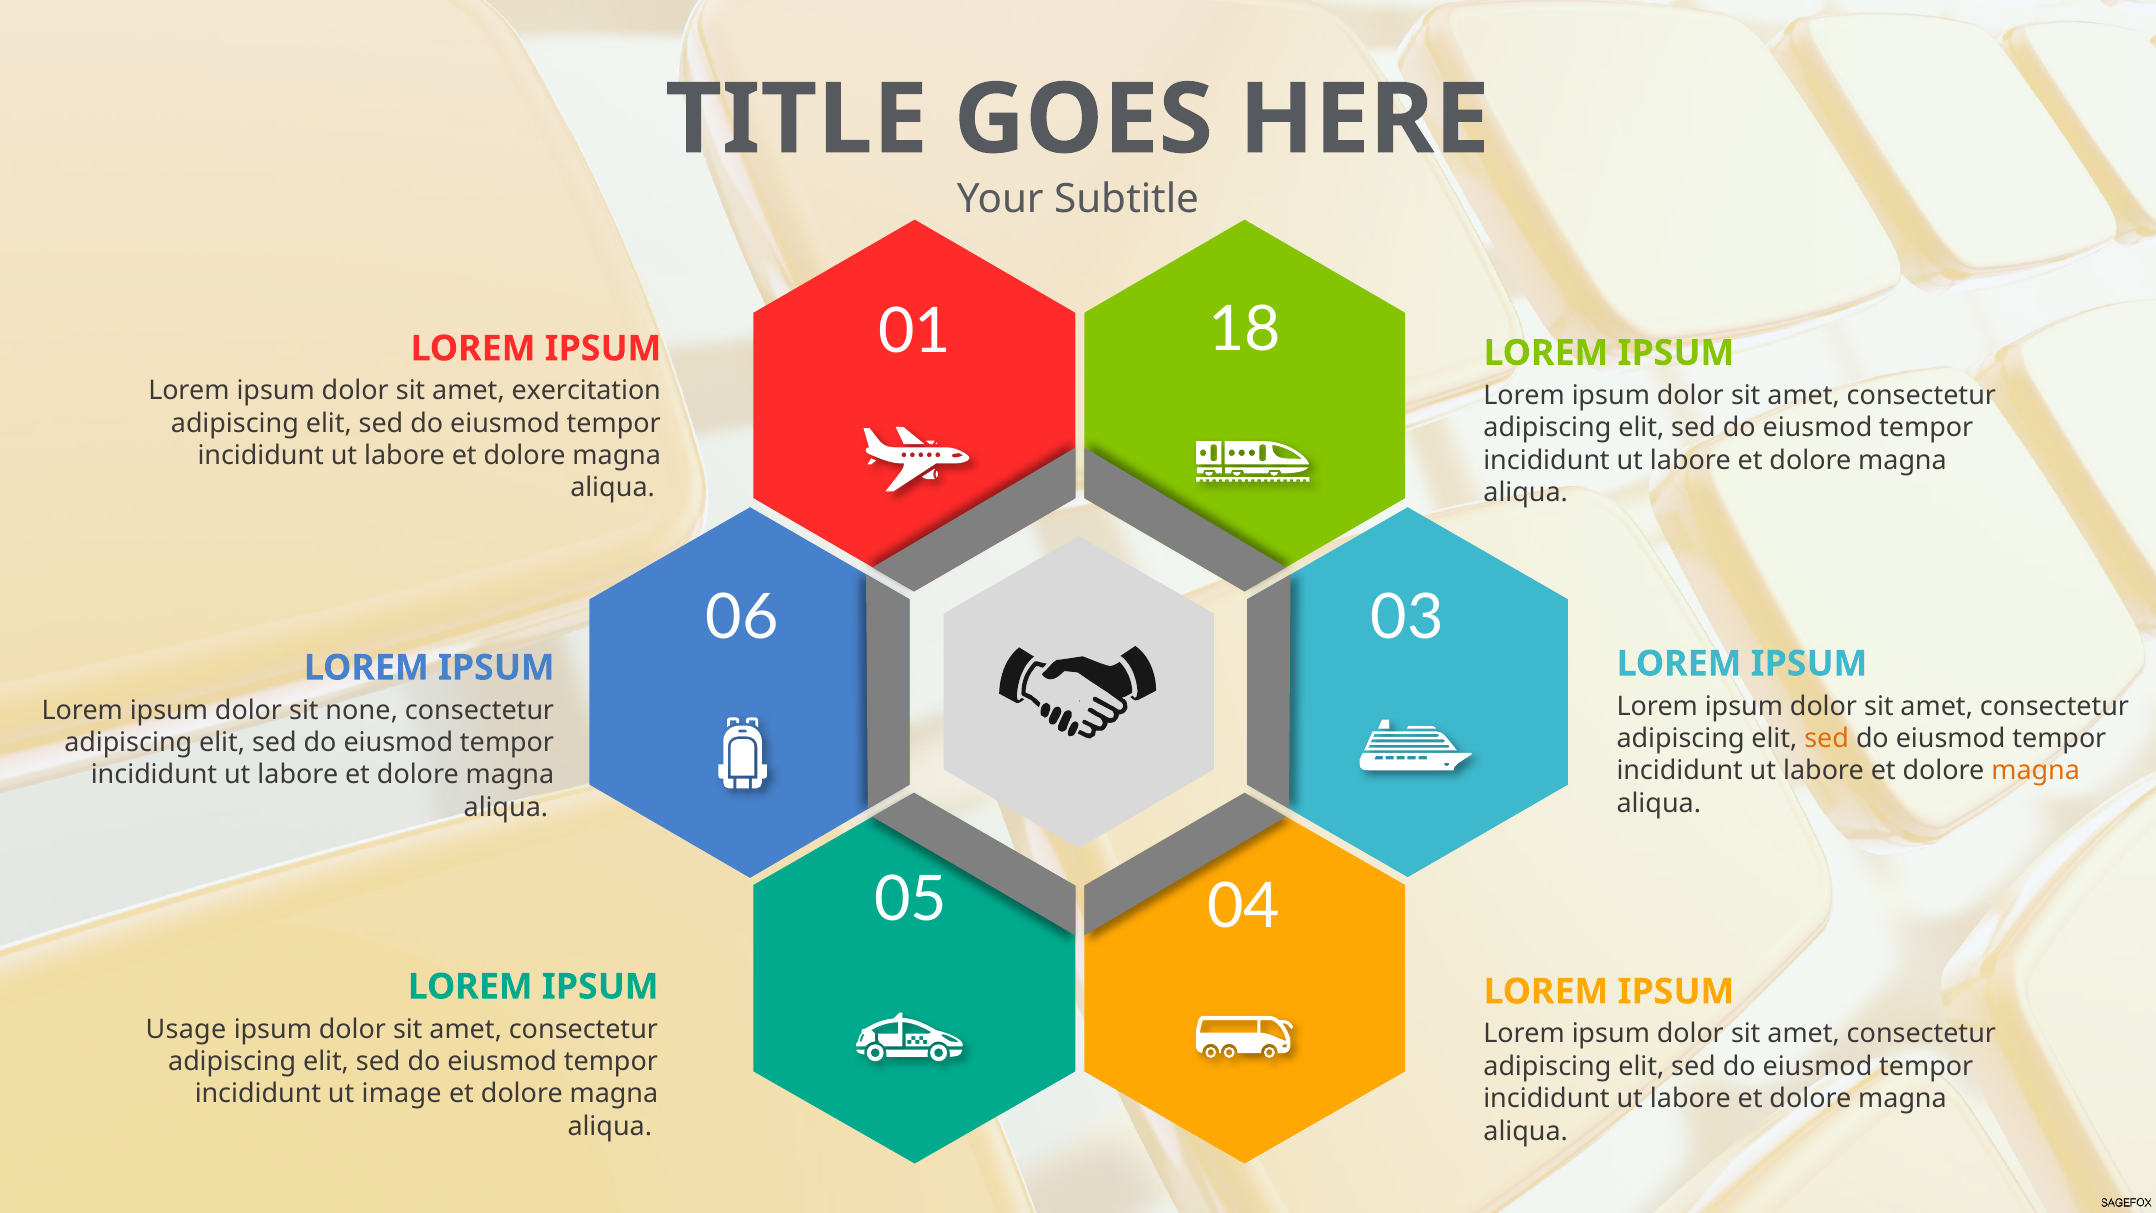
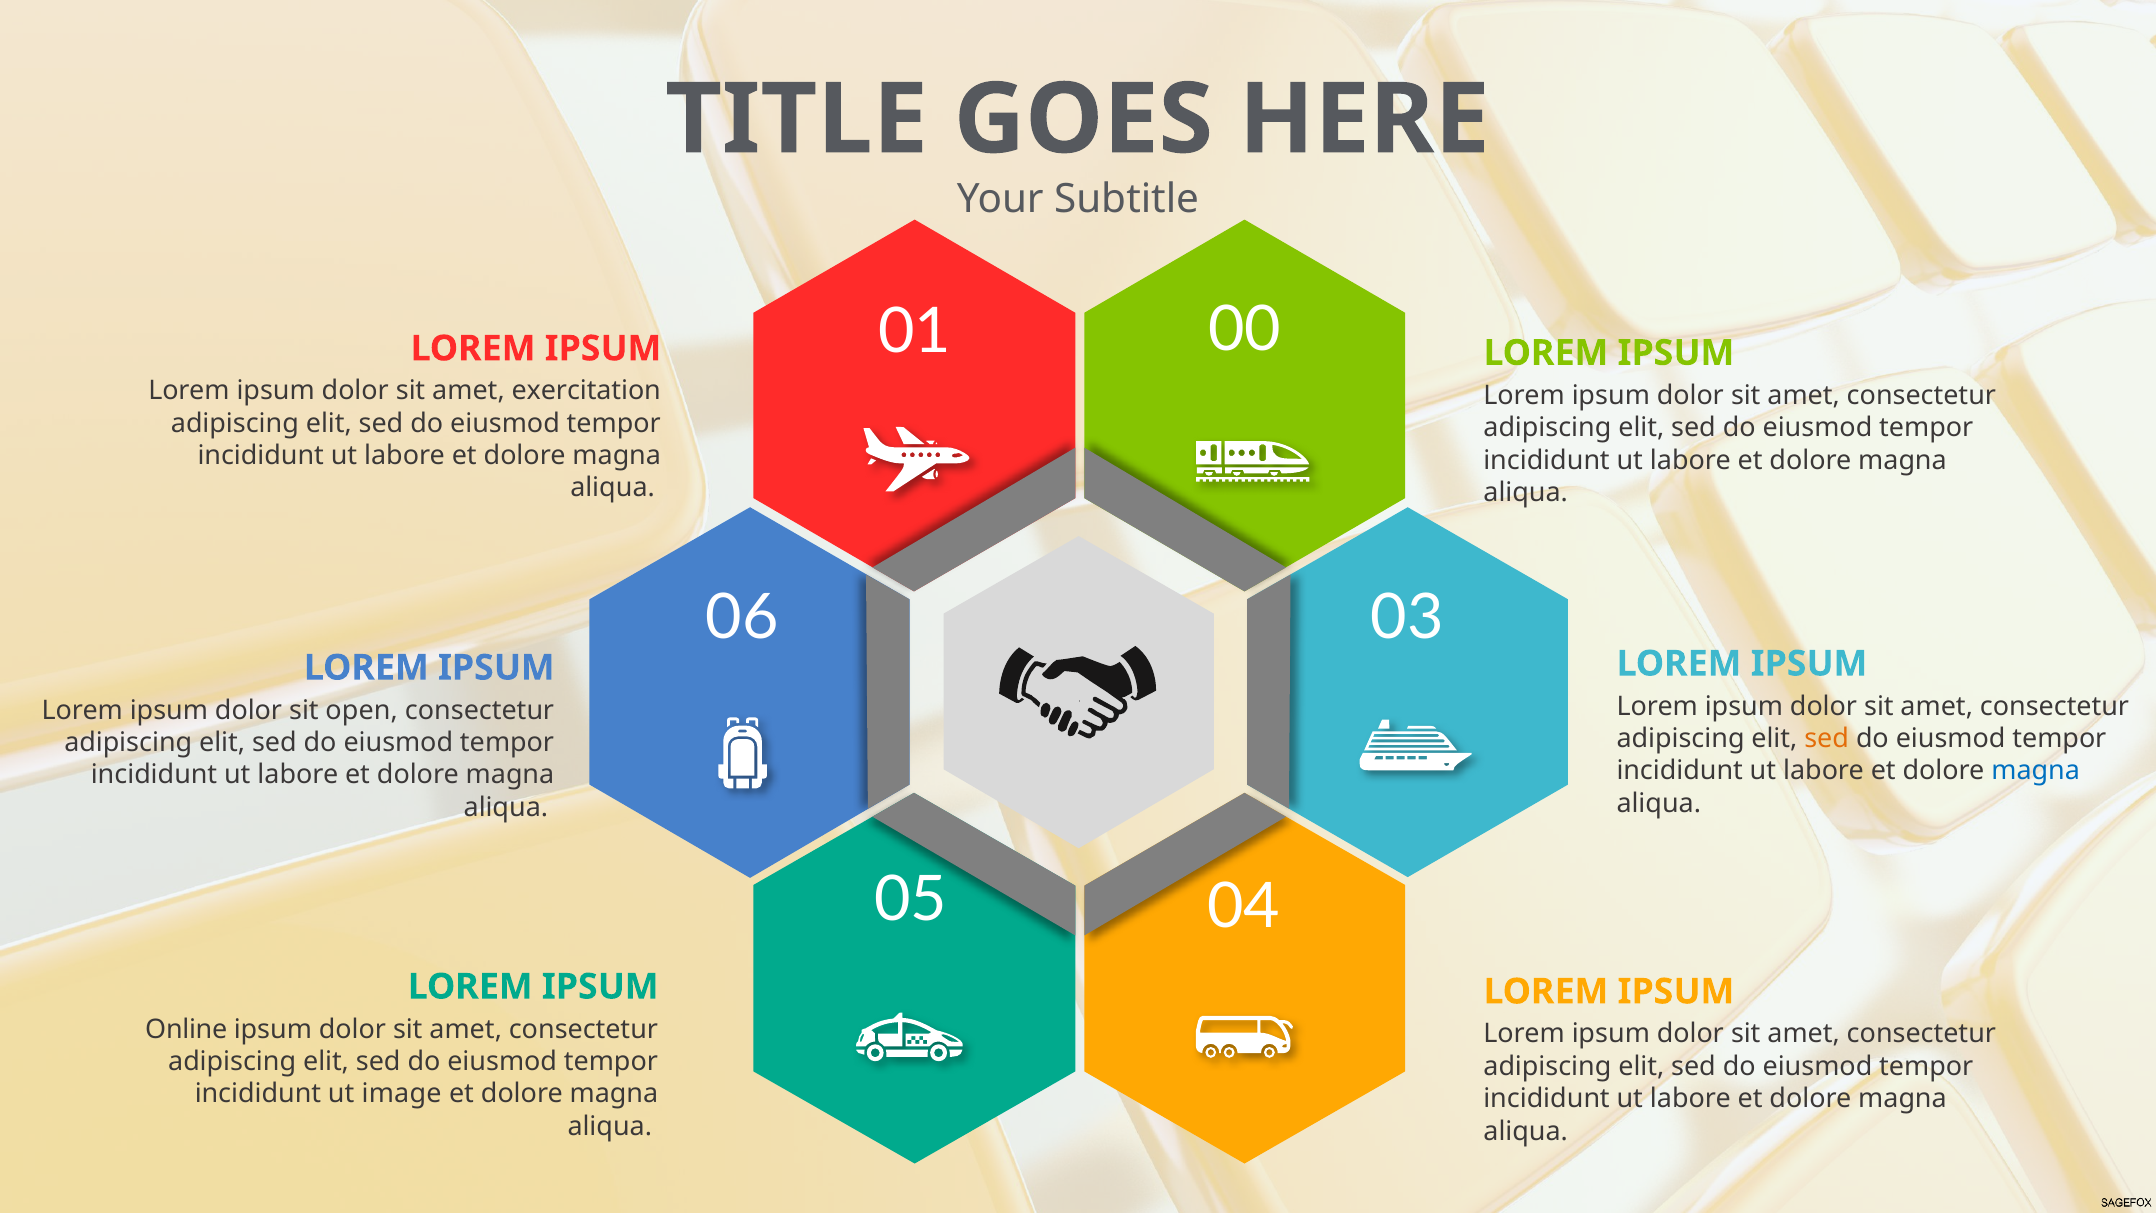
18: 18 -> 00
none: none -> open
magna at (2036, 771) colour: orange -> blue
Usage: Usage -> Online
